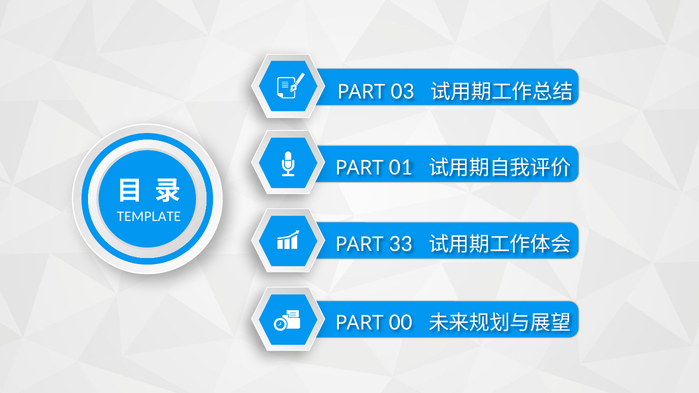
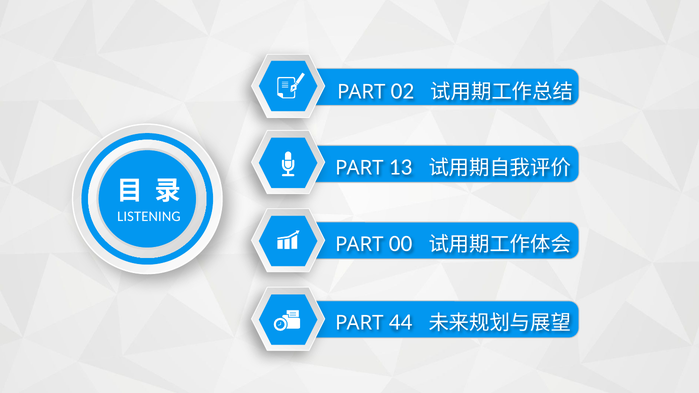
03: 03 -> 02
01: 01 -> 13
TEMPLATE: TEMPLATE -> LISTENING
33: 33 -> 00
00: 00 -> 44
